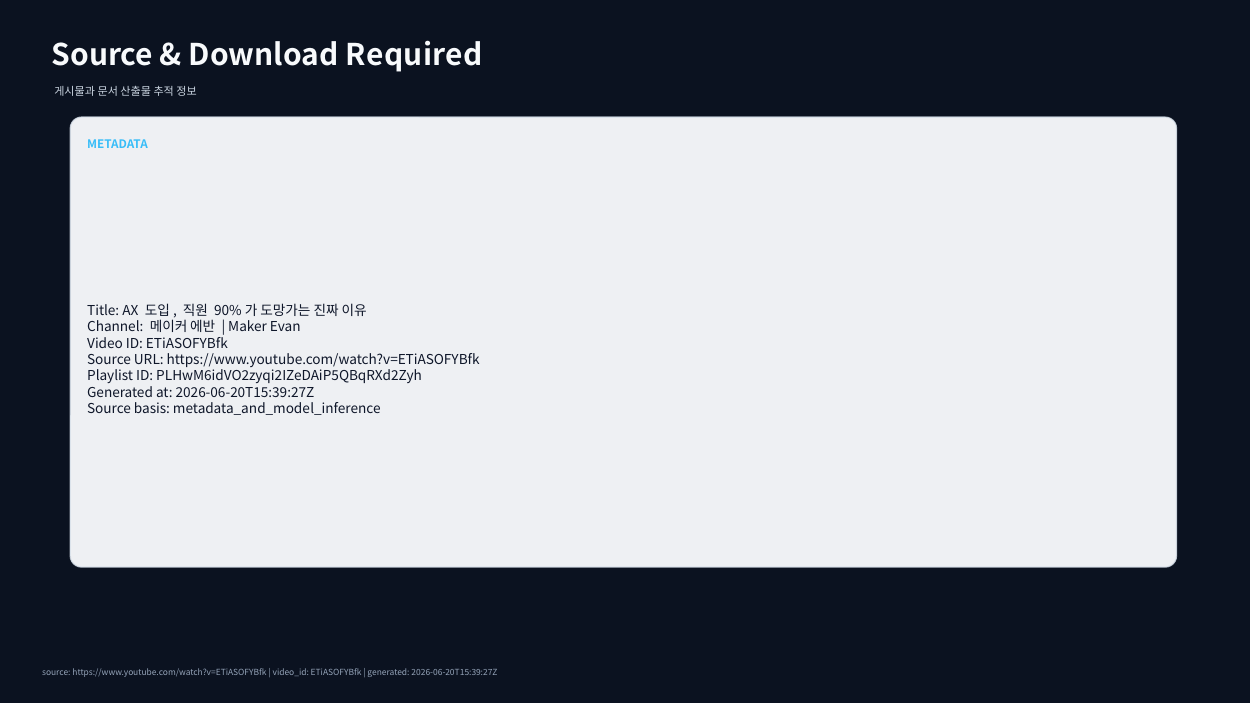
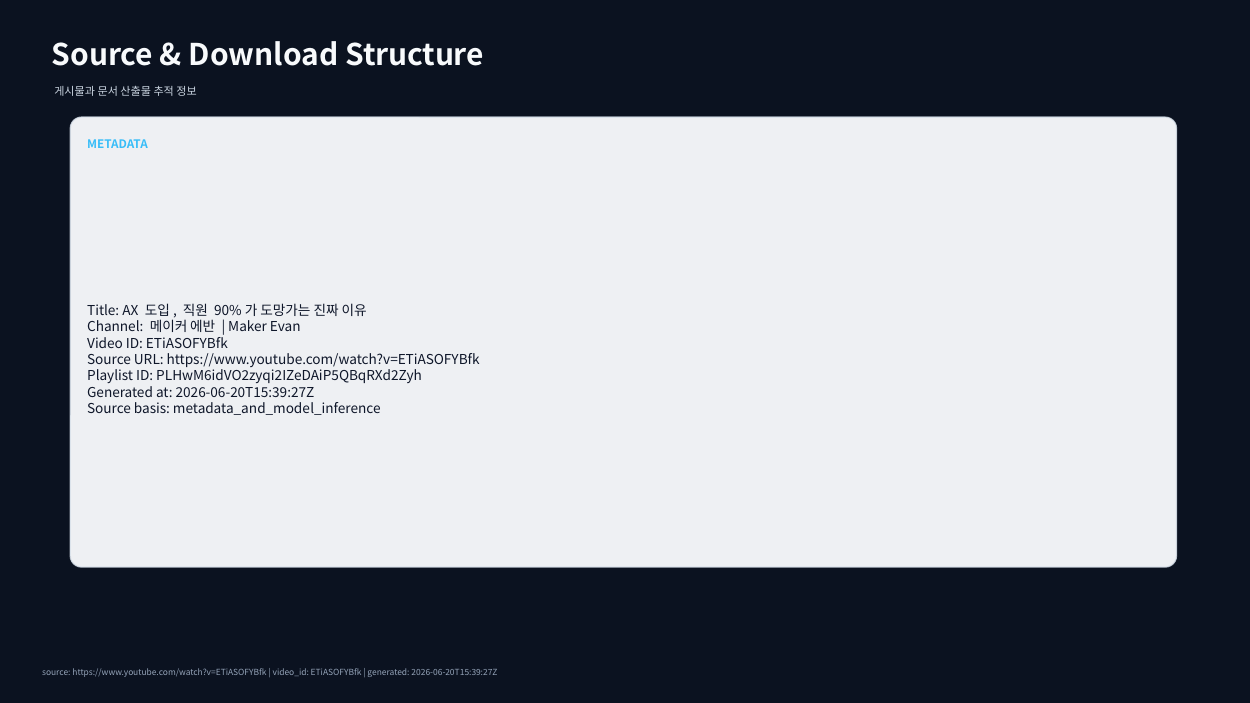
Required: Required -> Structure
